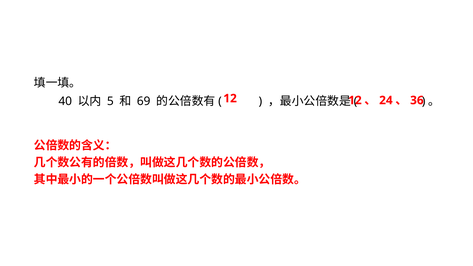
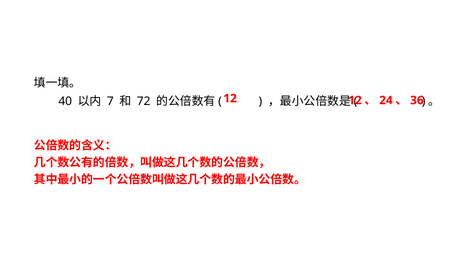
5: 5 -> 7
69: 69 -> 72
